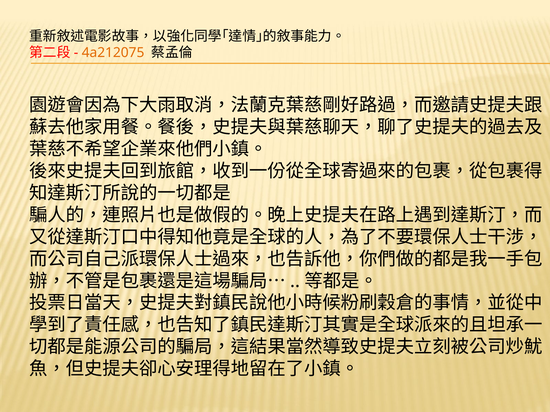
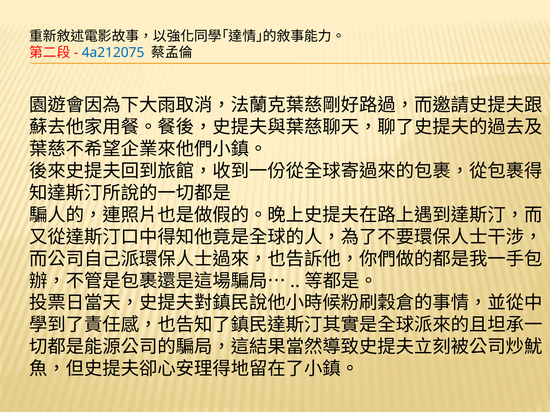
4a212075 colour: orange -> blue
